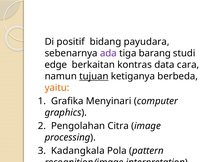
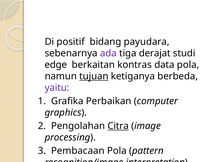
barang: barang -> derajat
data cara: cara -> pola
yaitu colour: orange -> purple
Menyinari: Menyinari -> Perbaikan
Citra underline: none -> present
Kadangkala: Kadangkala -> Pembacaan
